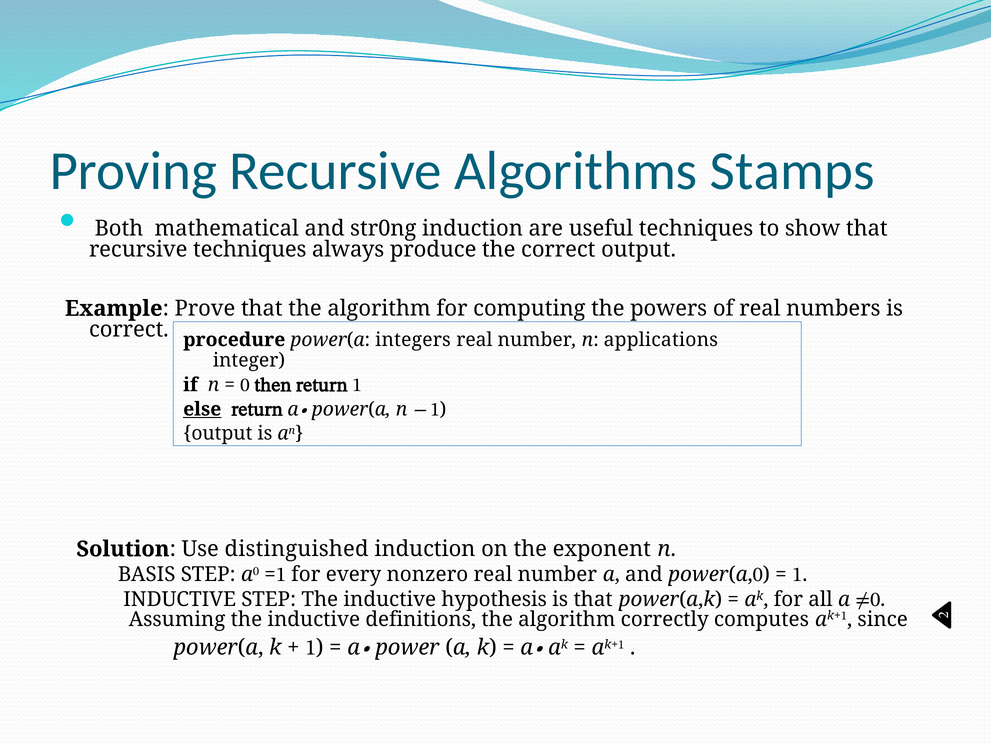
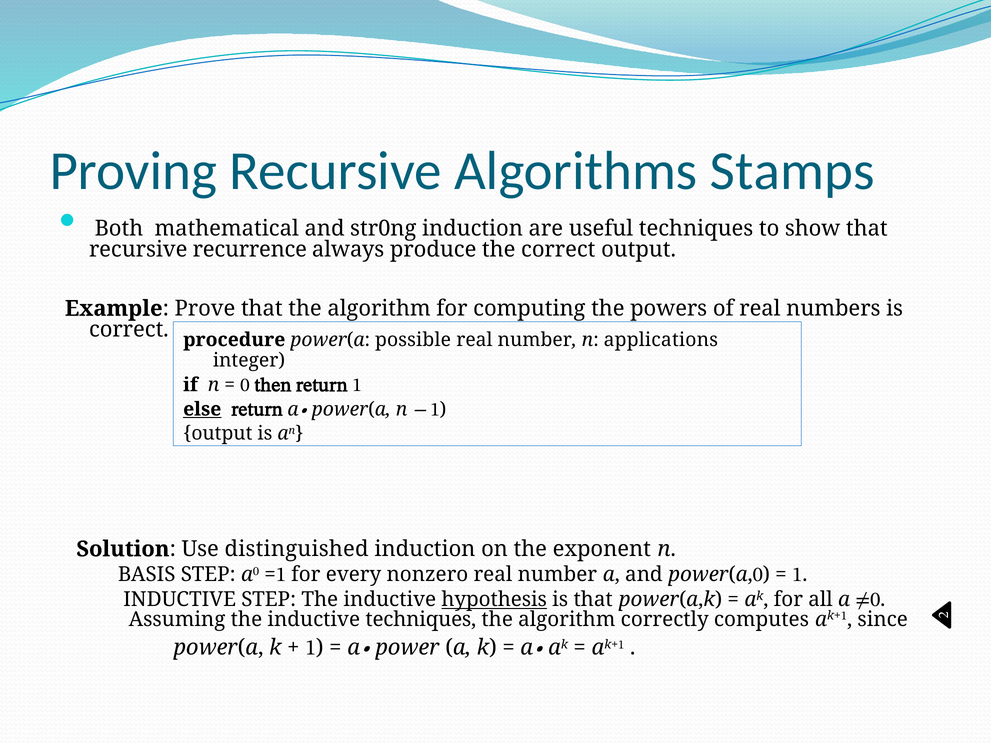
recursive techniques: techniques -> recurrence
integers: integers -> possible
hypothesis underline: none -> present
inductive definitions: definitions -> techniques
